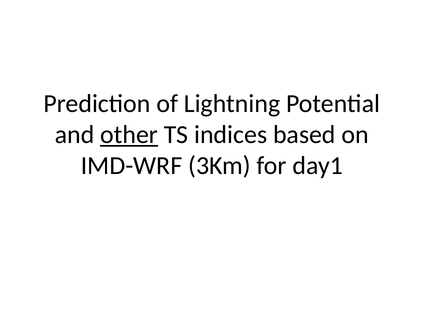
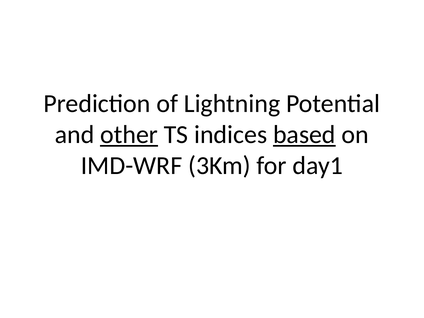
based underline: none -> present
